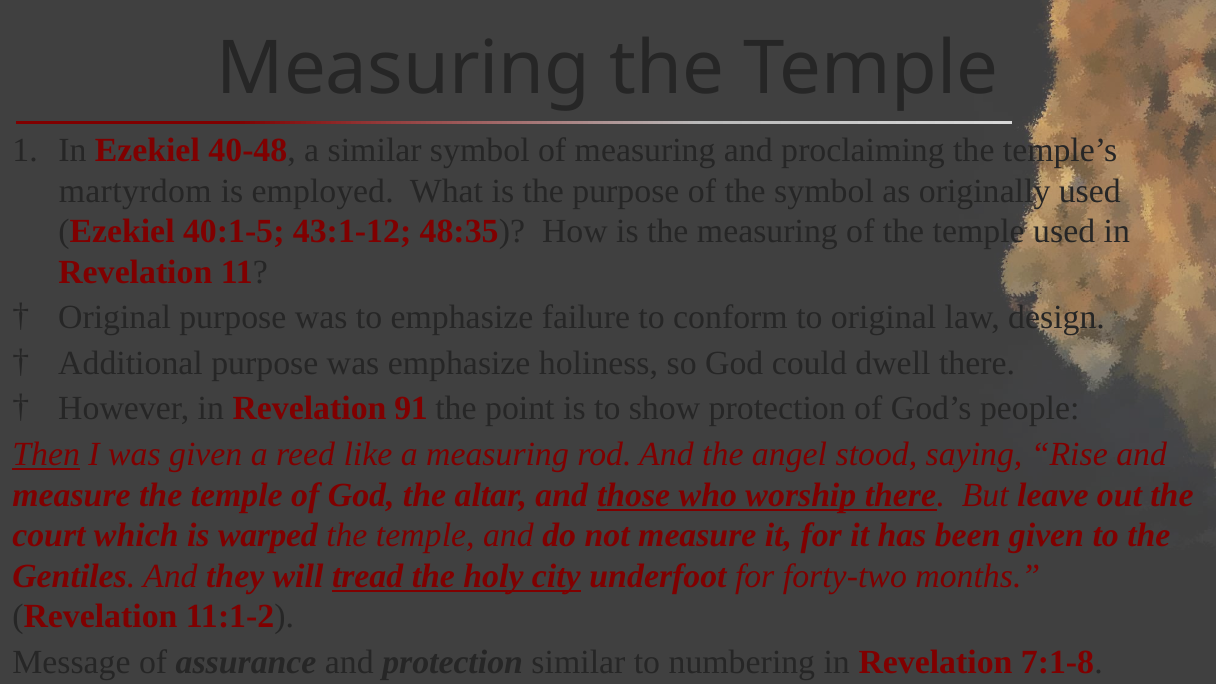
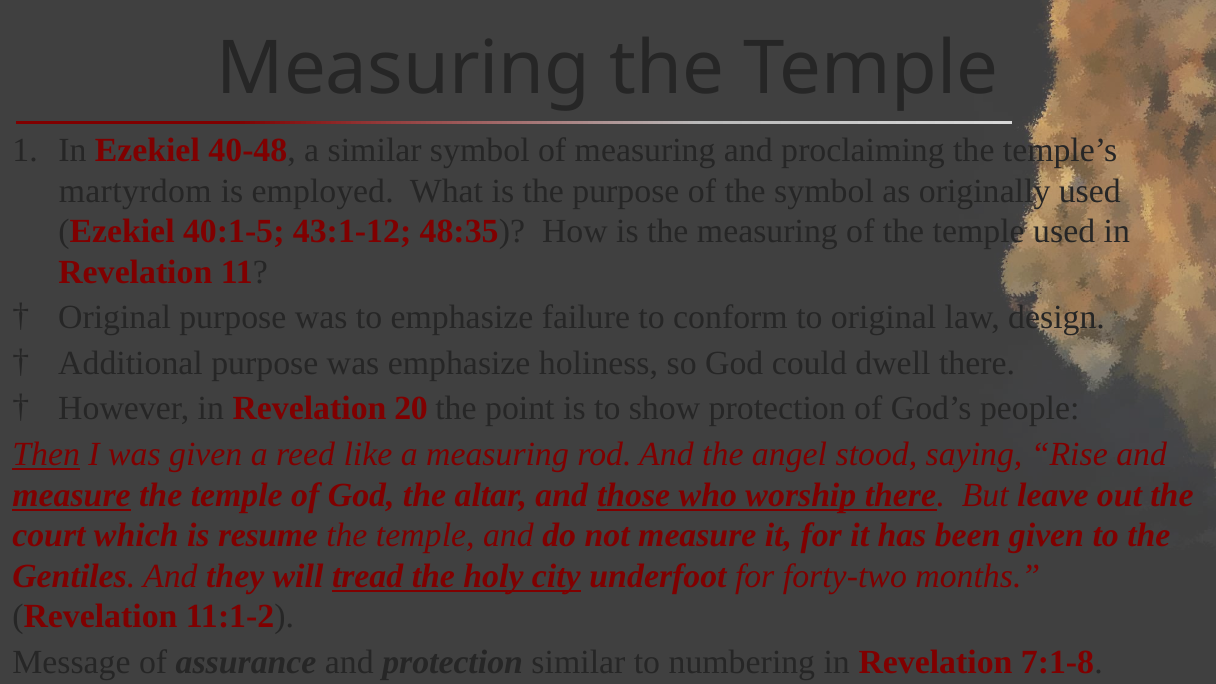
91: 91 -> 20
measure at (72, 495) underline: none -> present
warped: warped -> resume
